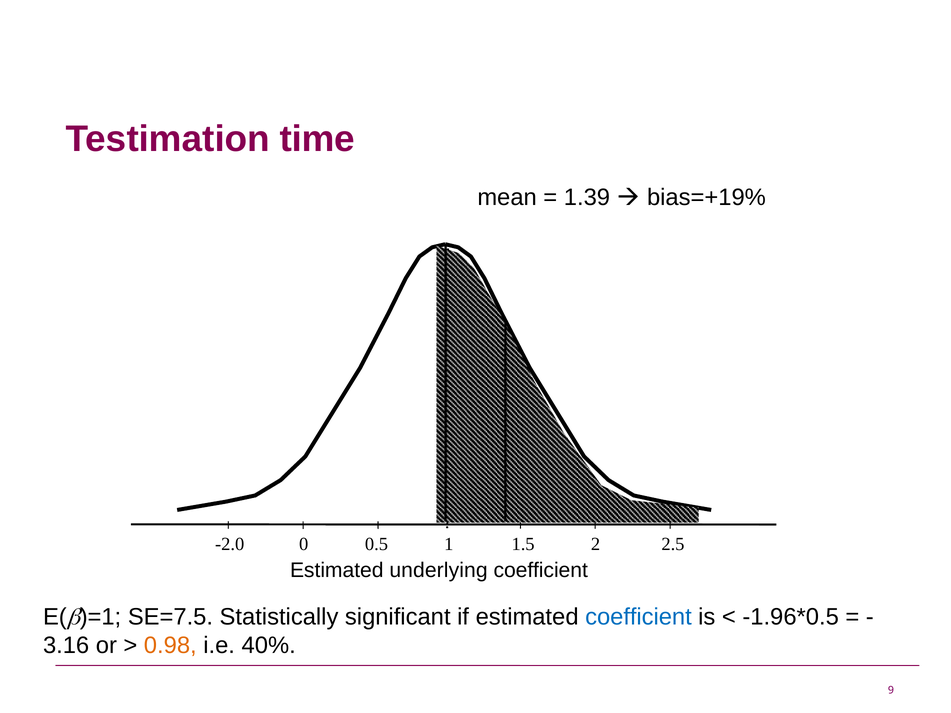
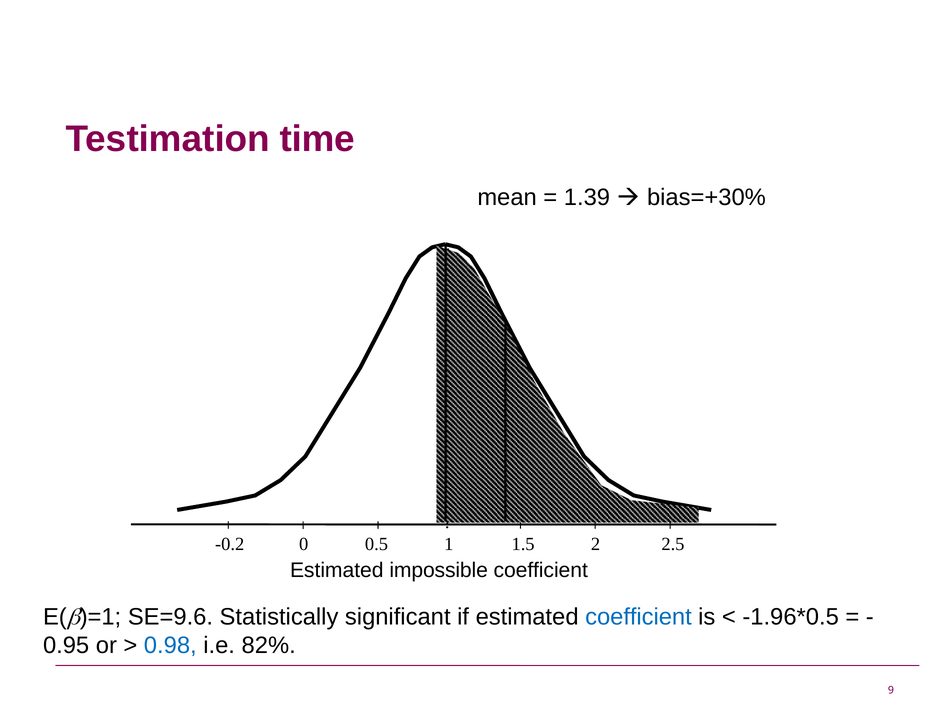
bias=+19%: bias=+19% -> bias=+30%
-2.0: -2.0 -> -0.2
underlying: underlying -> impossible
SE=7.5: SE=7.5 -> SE=9.6
3.16: 3.16 -> 0.95
0.98 colour: orange -> blue
40%: 40% -> 82%
